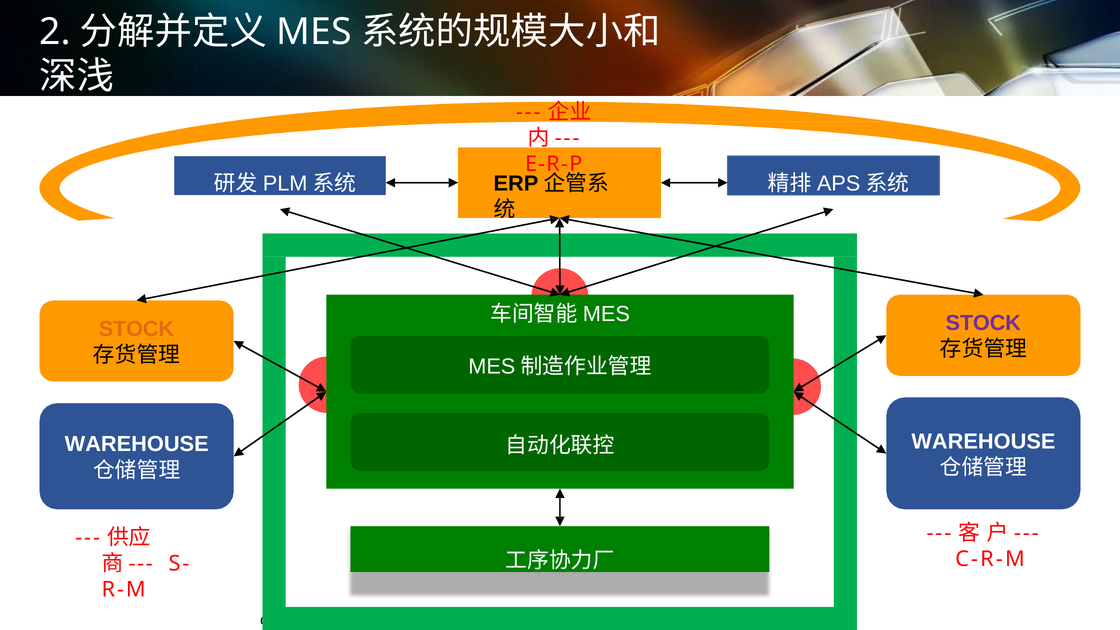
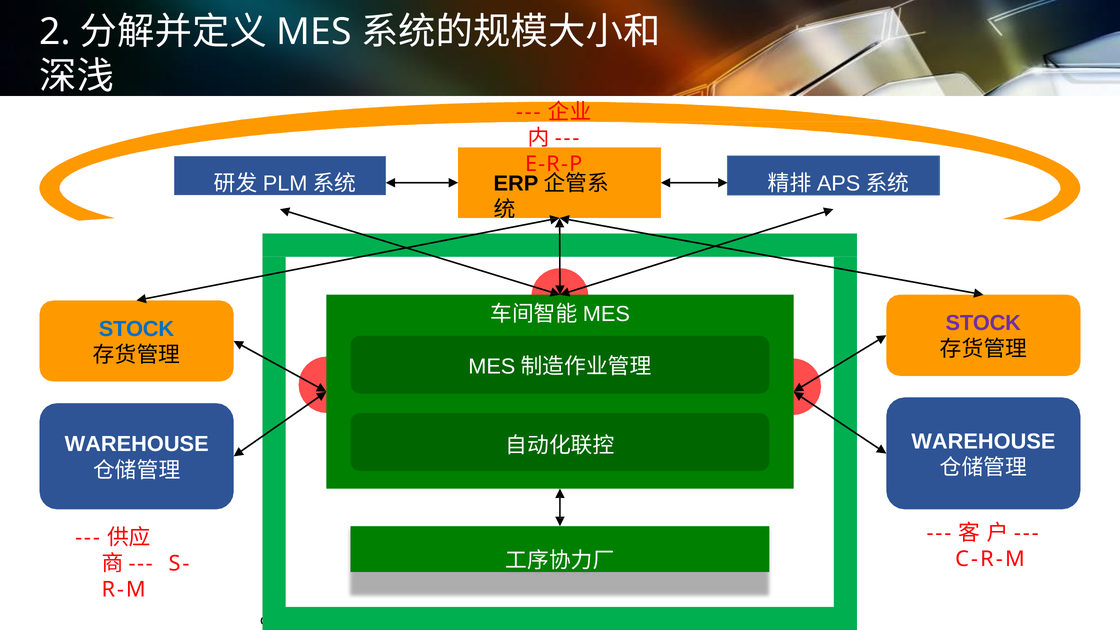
STOCK at (136, 329) colour: orange -> blue
